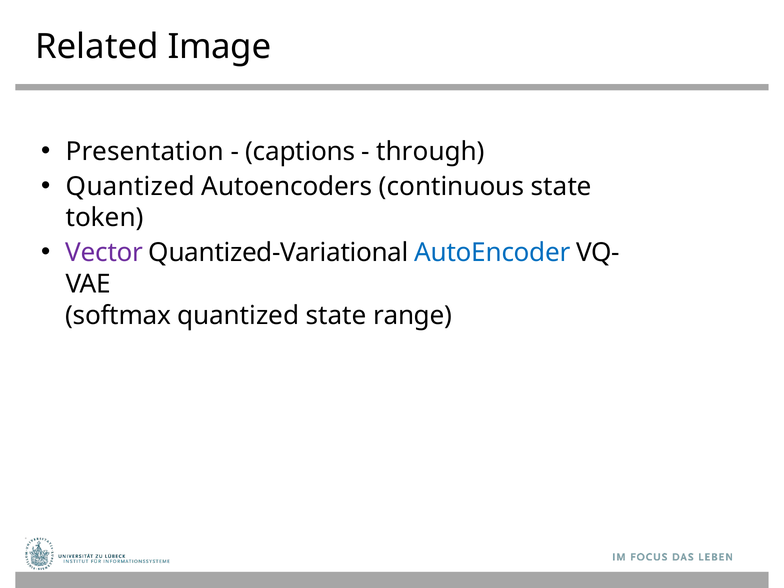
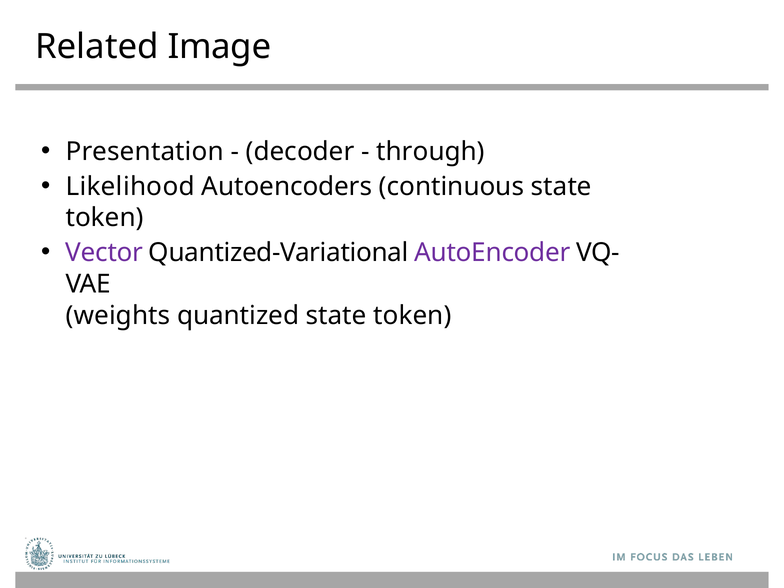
captions: captions -> decoder
Quantized at (130, 186): Quantized -> Likelihood
AutoEncoder colour: blue -> purple
softmax: softmax -> weights
quantized state range: range -> token
